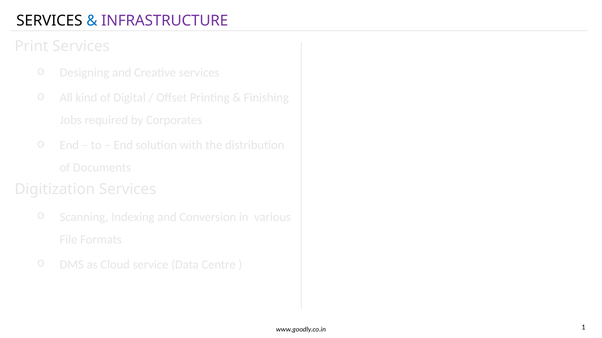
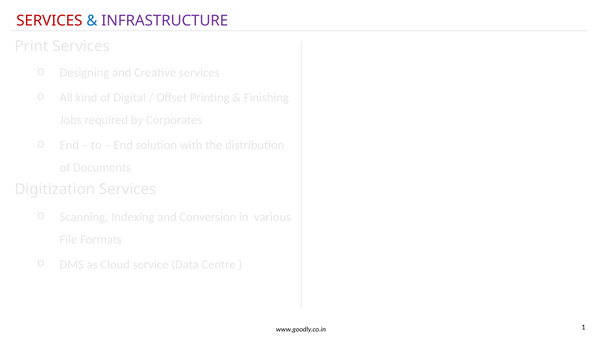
SERVICES at (49, 21) colour: black -> red
